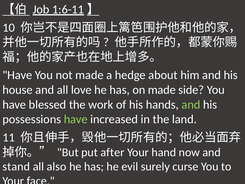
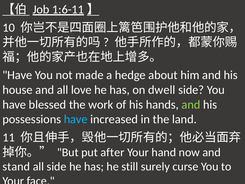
on made: made -> dwell
have at (76, 119) colour: light green -> light blue
all also: also -> side
evil: evil -> still
